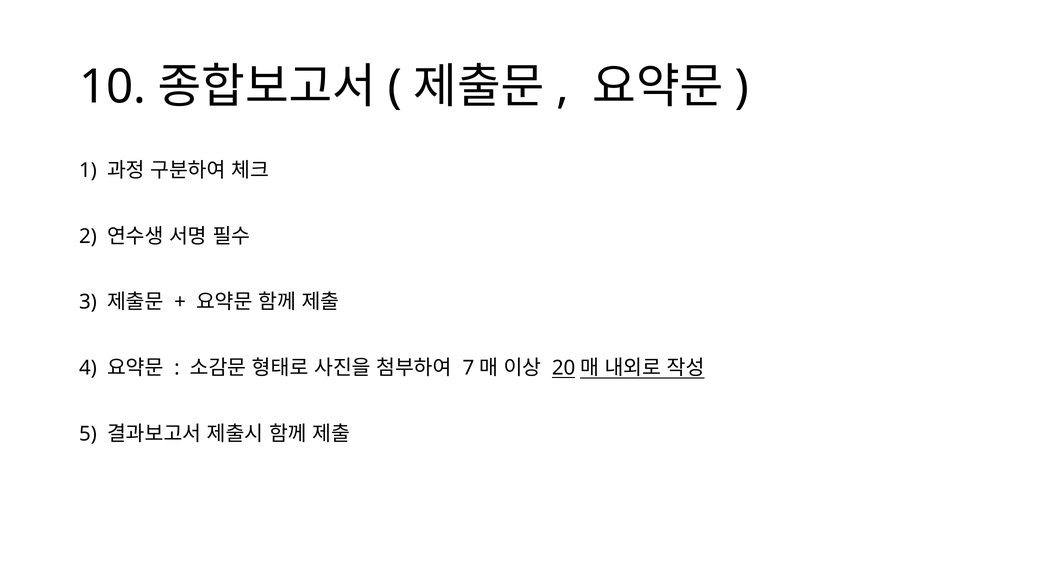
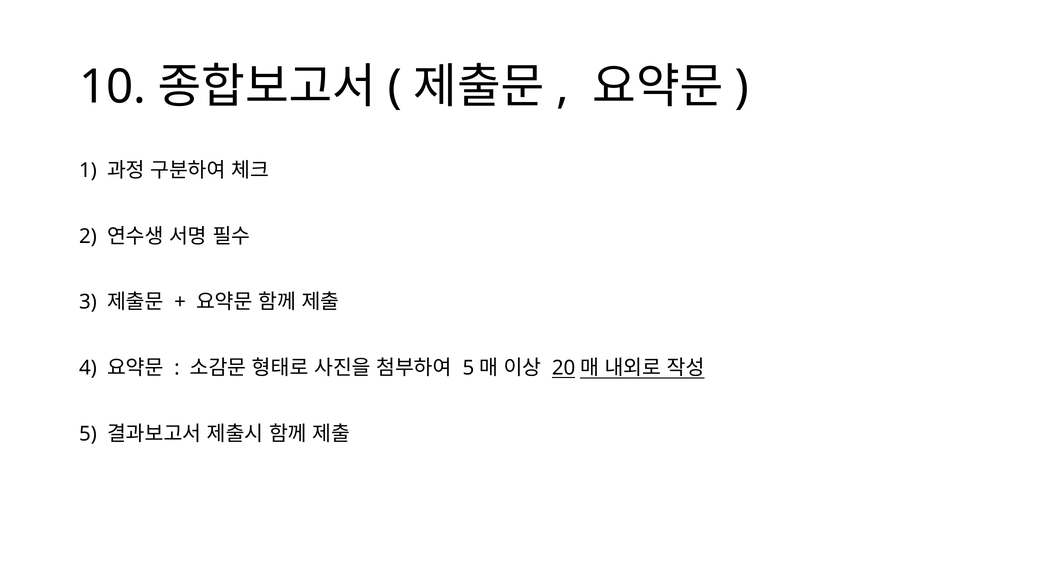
7 at (468, 368): 7 -> 5
